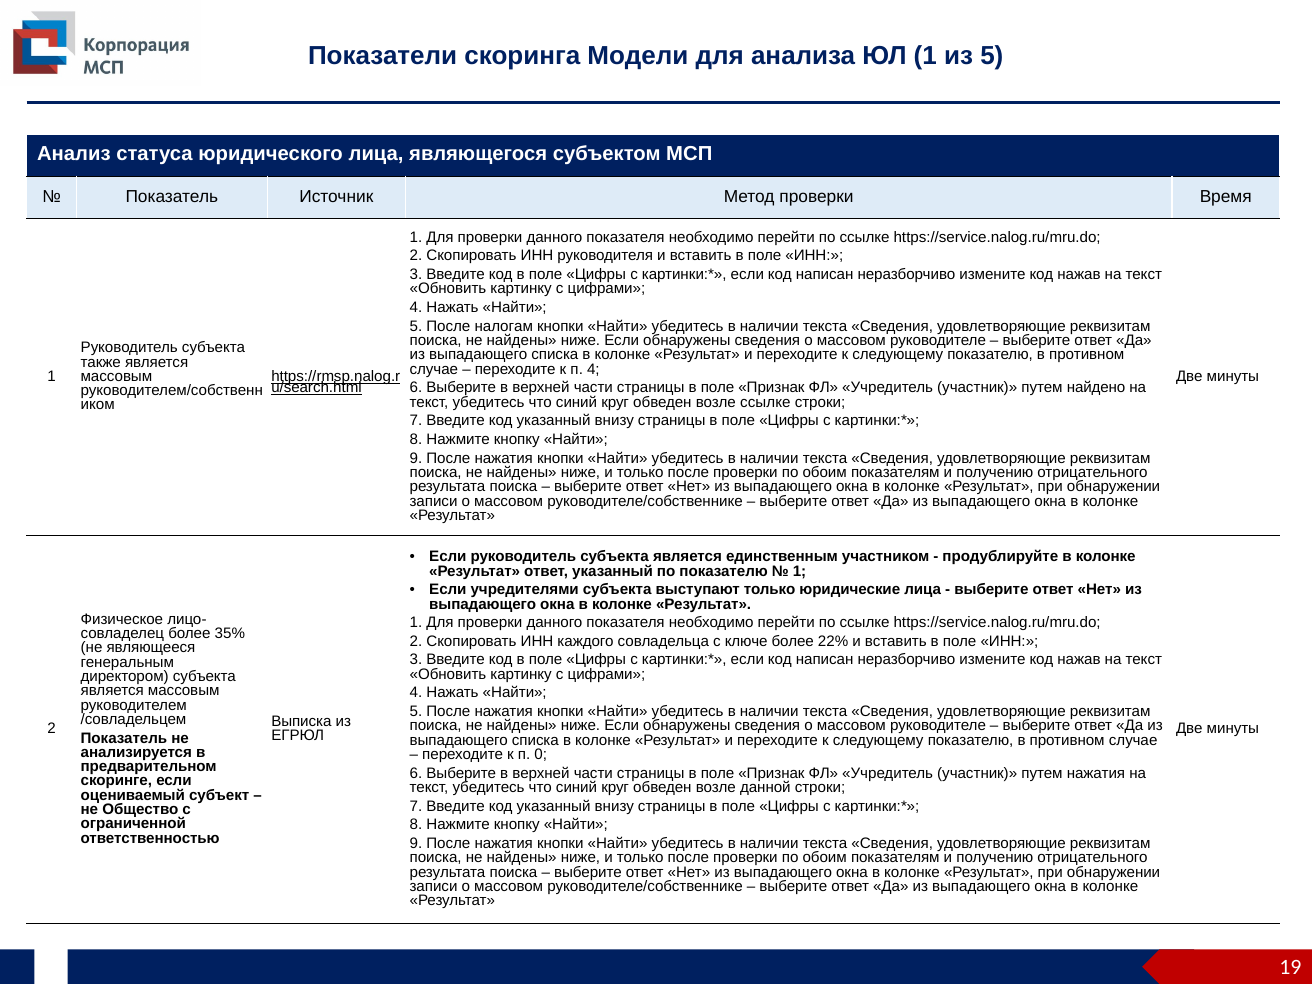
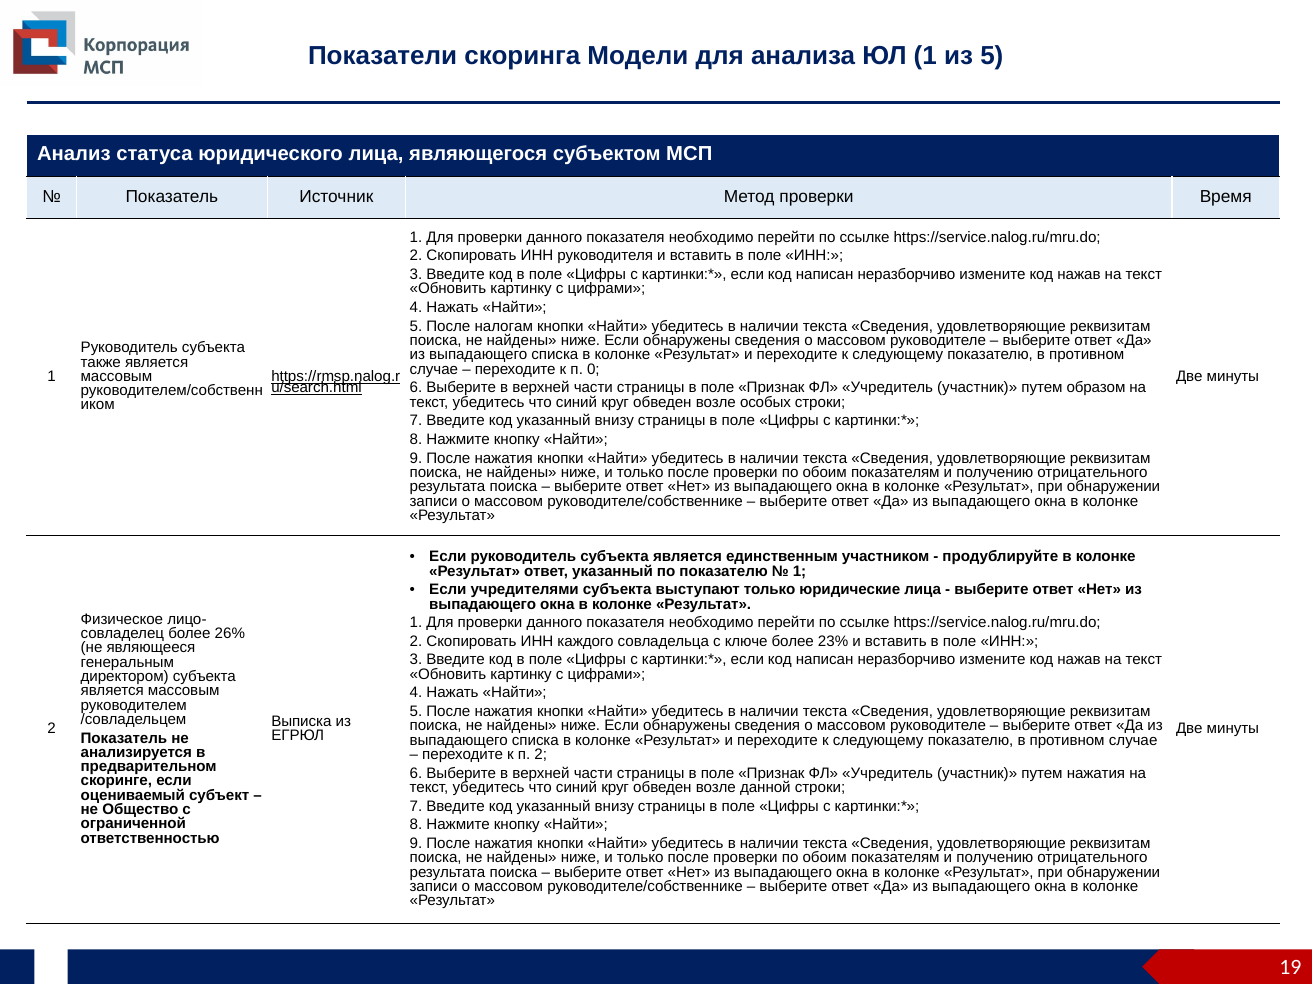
п 4: 4 -> 0
найдено: найдено -> образом
возле ссылке: ссылке -> особых
35%: 35% -> 26%
22%: 22% -> 23%
п 0: 0 -> 2
